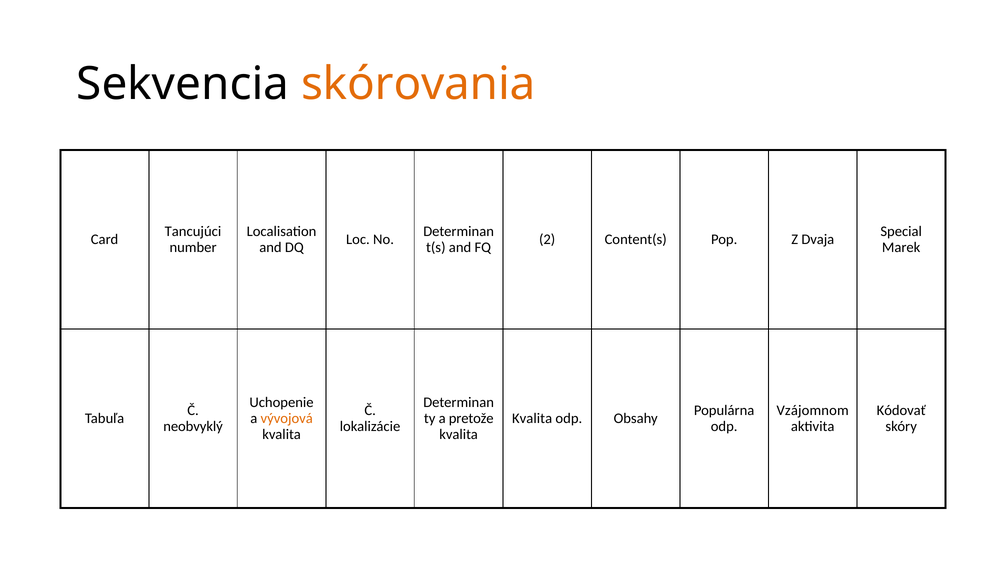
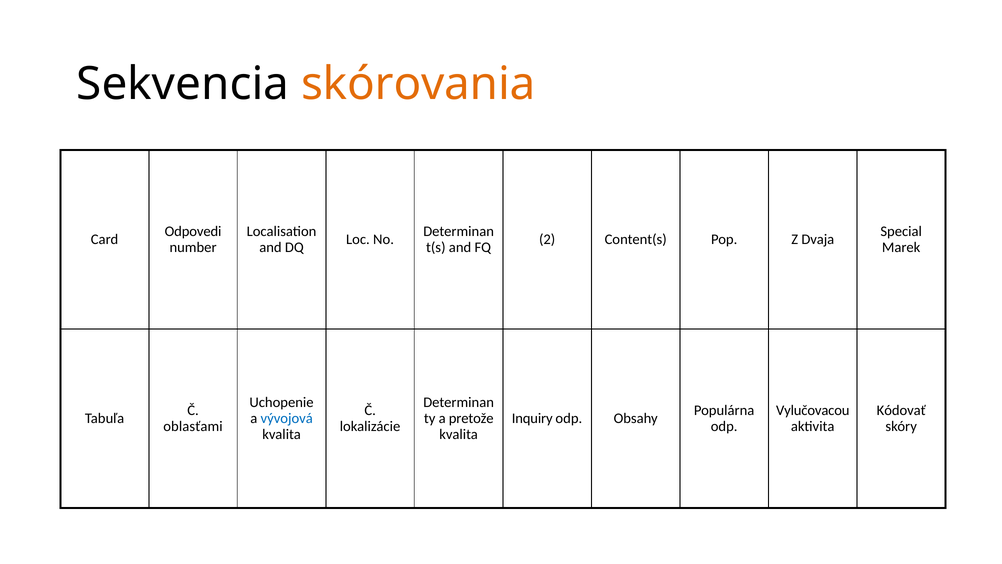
Tancujúci: Tancujúci -> Odpovedi
Vzájomnom: Vzájomnom -> Vylučovacou
vývojová colour: orange -> blue
Kvalita at (532, 418): Kvalita -> Inquiry
neobvyklý: neobvyklý -> oblasťami
